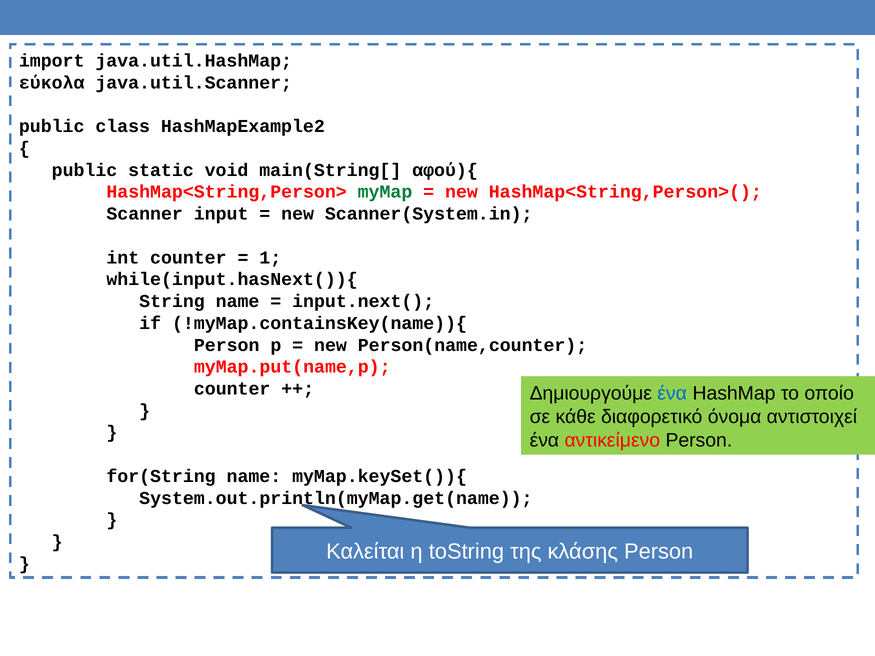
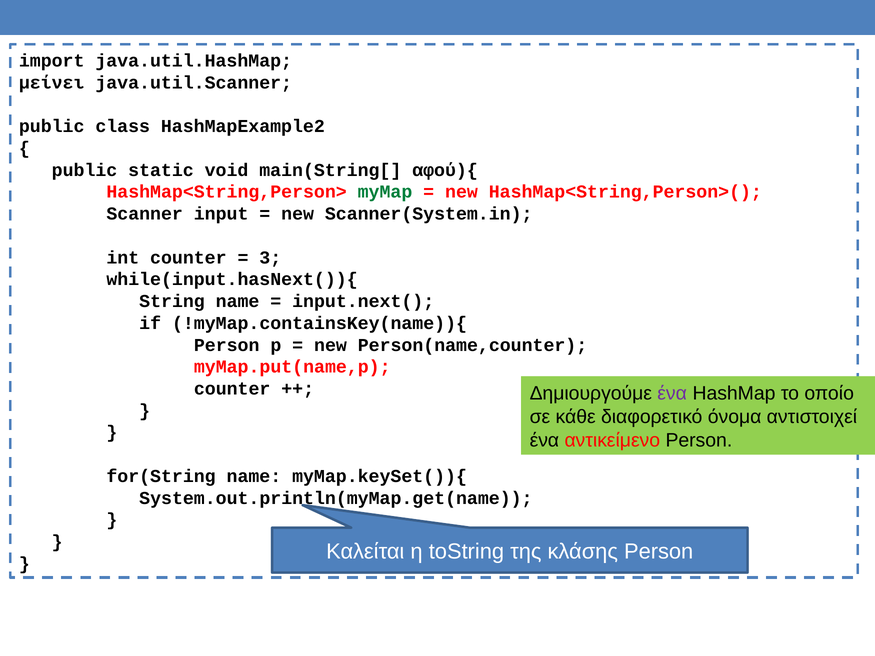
εύκολα: εύκολα -> μείνει
1: 1 -> 3
ένα at (672, 394) colour: blue -> purple
